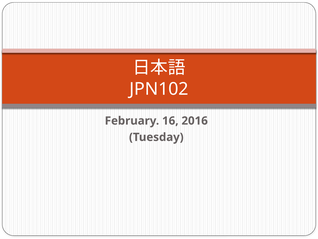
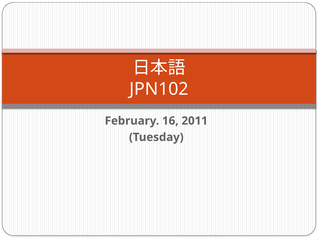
2016: 2016 -> 2011
